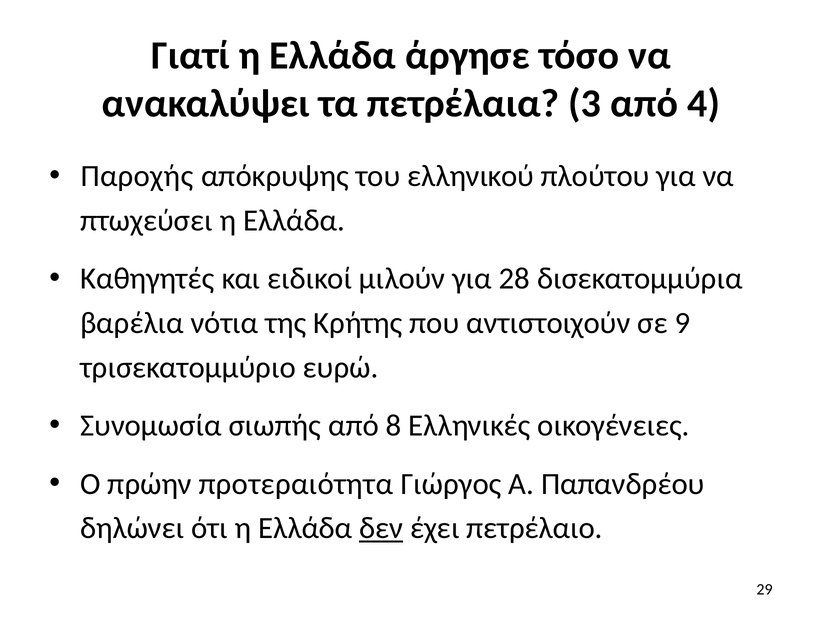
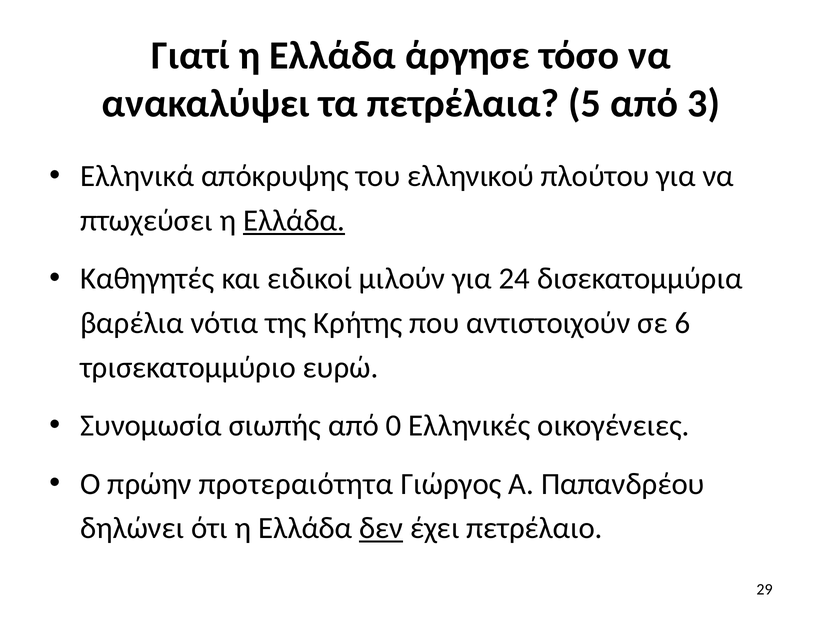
3: 3 -> 5
4: 4 -> 3
Παροχής: Παροχής -> Ελληνικά
Ελλάδα at (294, 220) underline: none -> present
28: 28 -> 24
9: 9 -> 6
8: 8 -> 0
